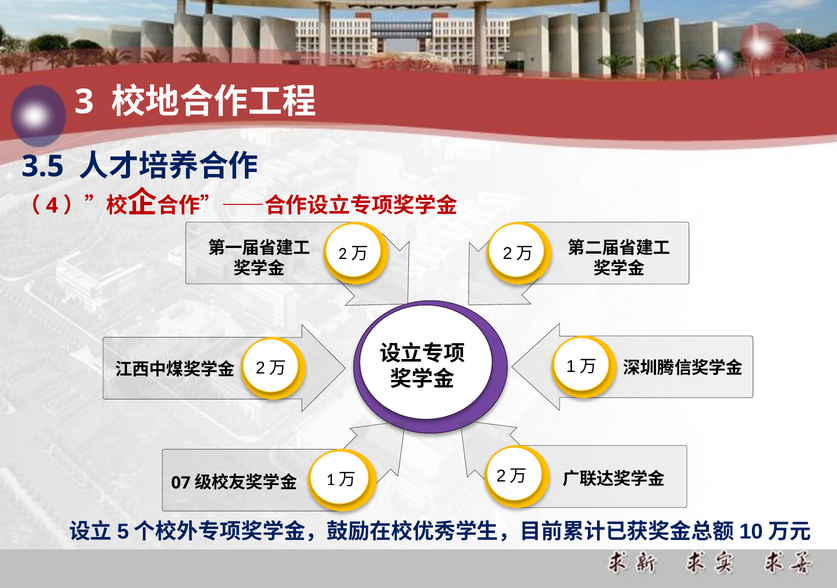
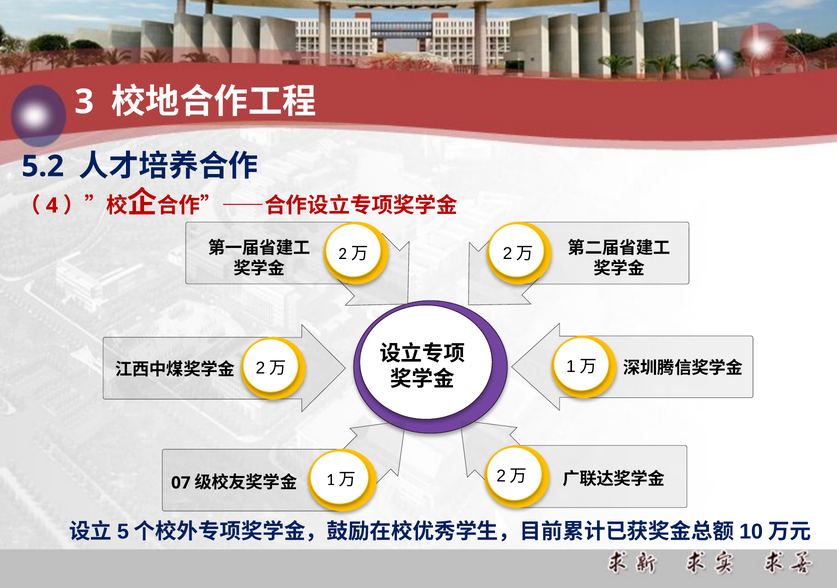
3.5: 3.5 -> 5.2
